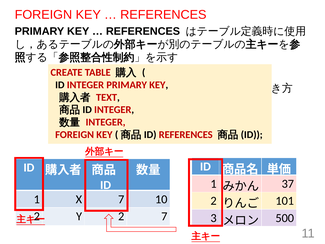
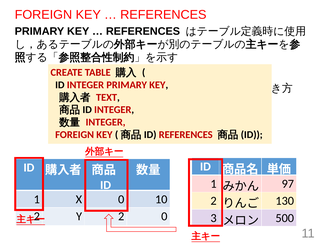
37: 37 -> 97
X 7: 7 -> 0
101: 101 -> 130
2 7: 7 -> 0
